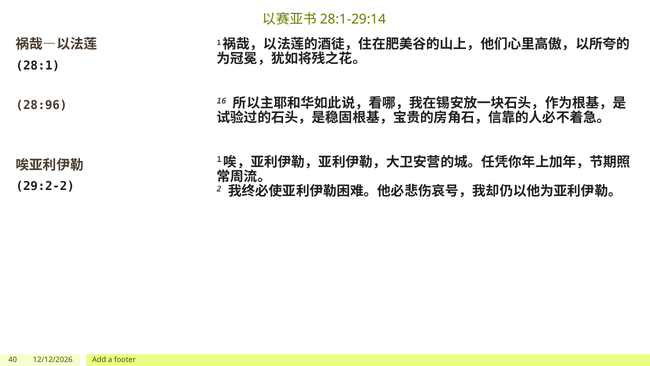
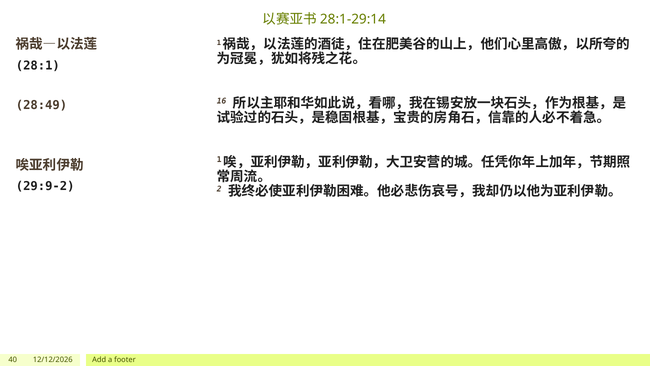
28:96: 28:96 -> 28:49
29:2-2: 29:2-2 -> 29:9-2
